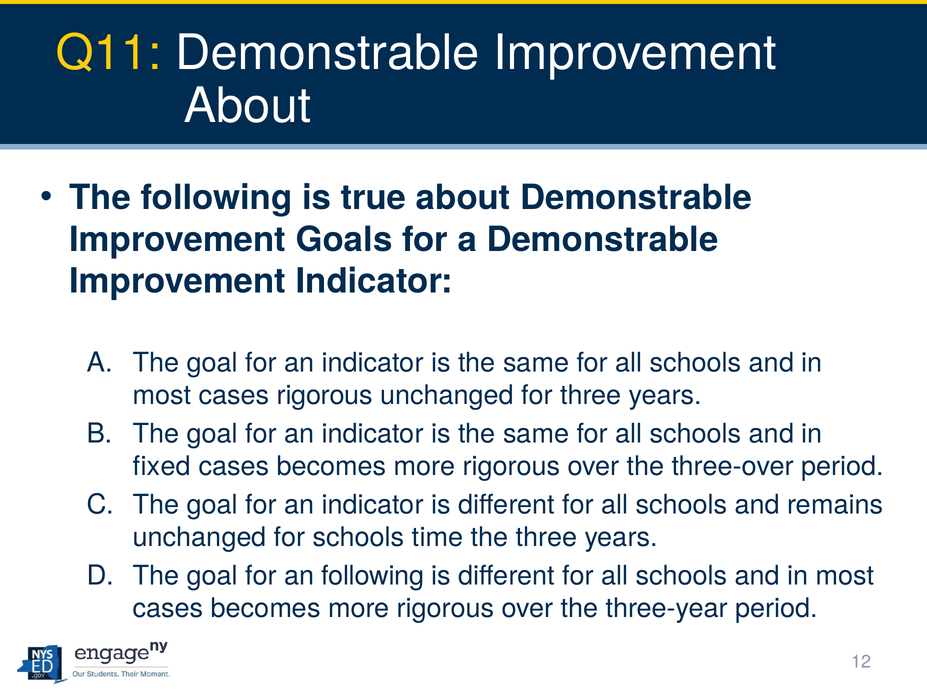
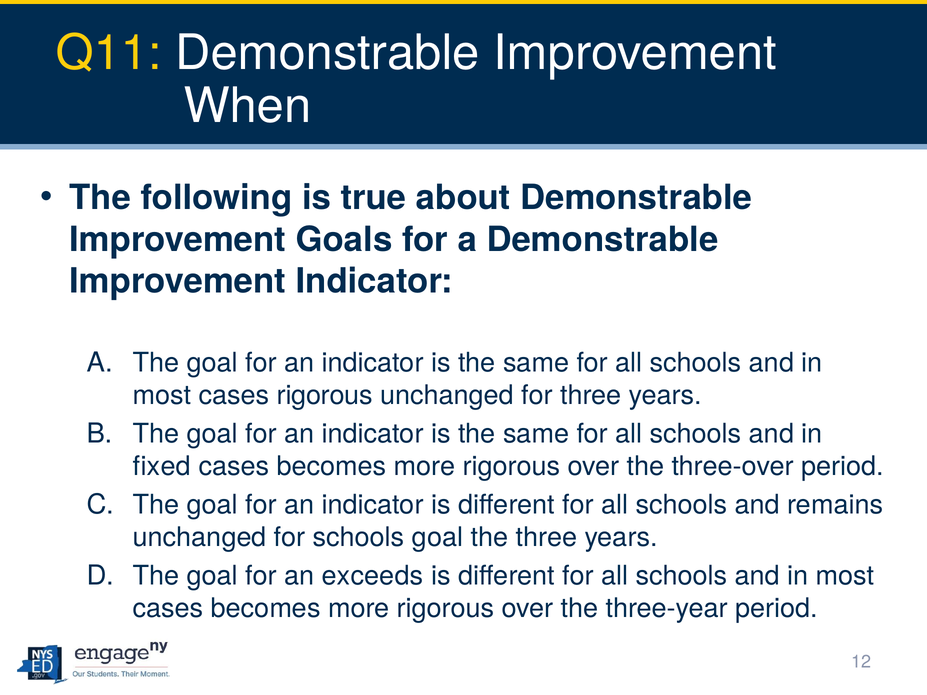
About at (247, 106): About -> When
schools time: time -> goal
an following: following -> exceeds
